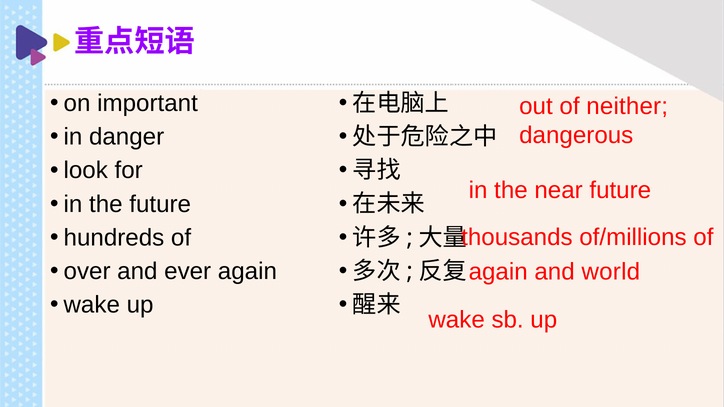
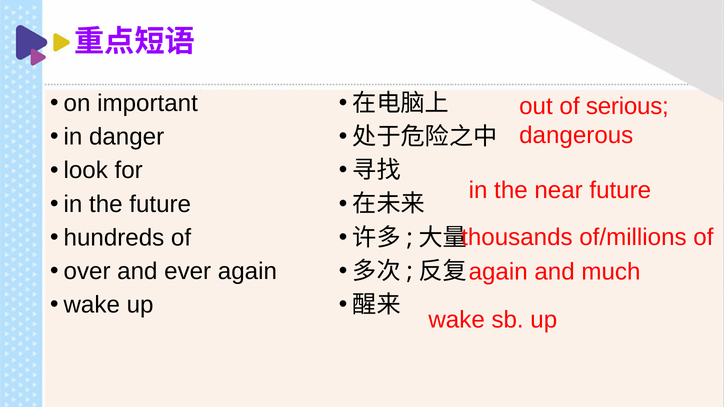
neither: neither -> serious
world: world -> much
